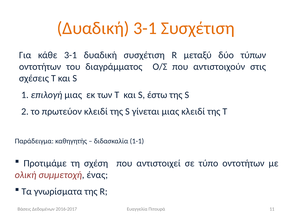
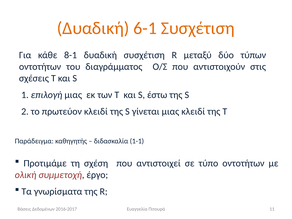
Δυαδική 3-1: 3-1 -> 6-1
κάθε 3-1: 3-1 -> 8-1
ένας: ένας -> έργο
